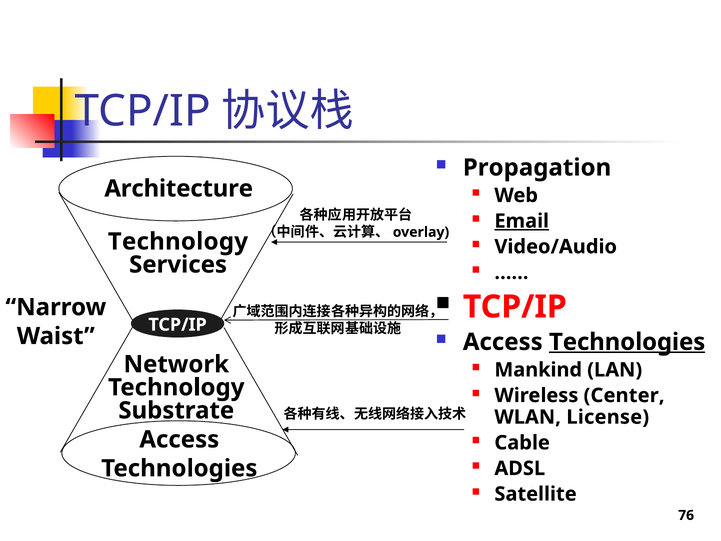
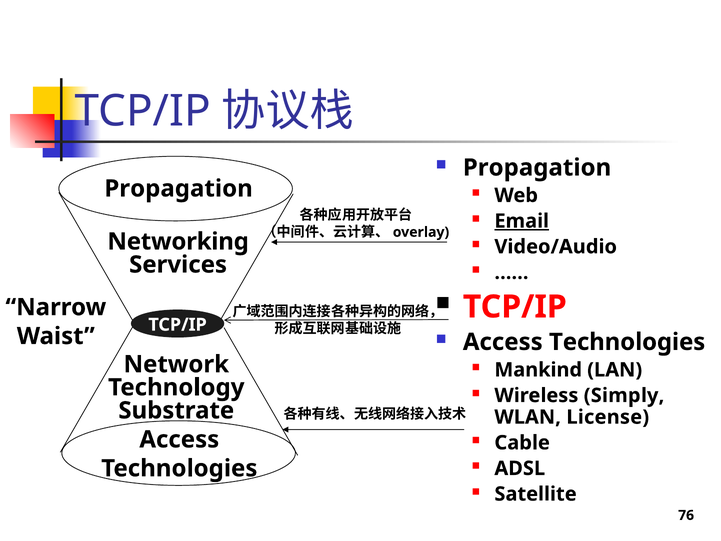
Architecture at (179, 188): Architecture -> Propagation
Technology at (178, 241): Technology -> Networking
Technologies at (627, 342) underline: present -> none
Center: Center -> Simply
